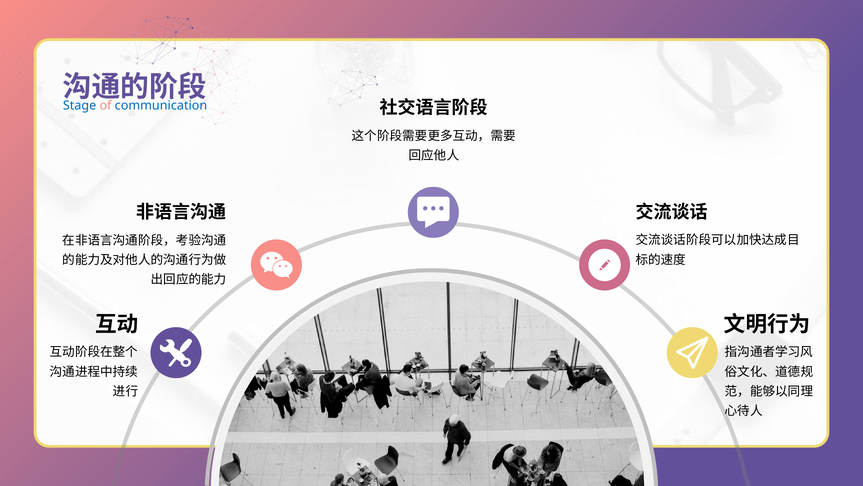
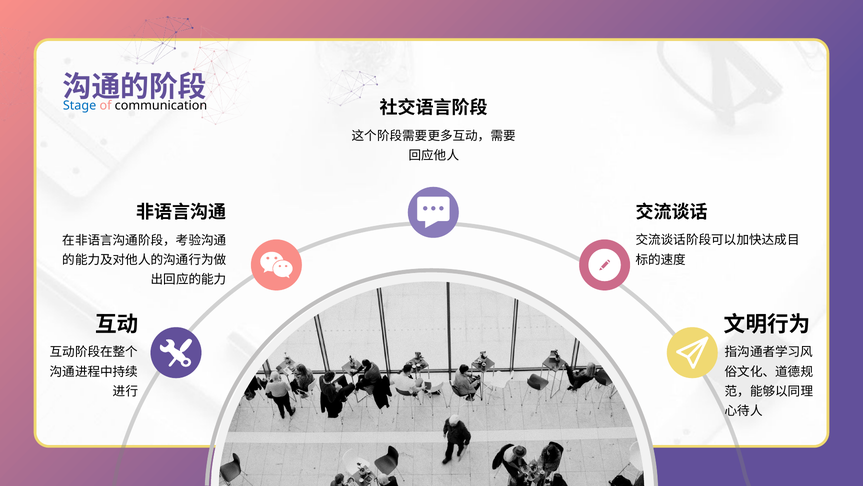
communication colour: blue -> black
